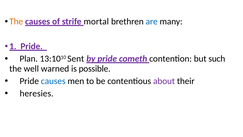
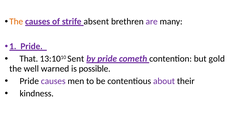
mortal: mortal -> absent
are colour: blue -> purple
Plan: Plan -> That
such: such -> gold
causes at (53, 81) colour: blue -> purple
heresies: heresies -> kindness
